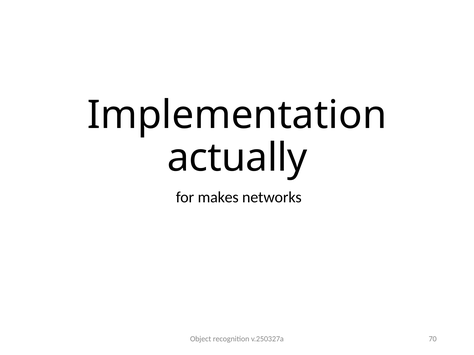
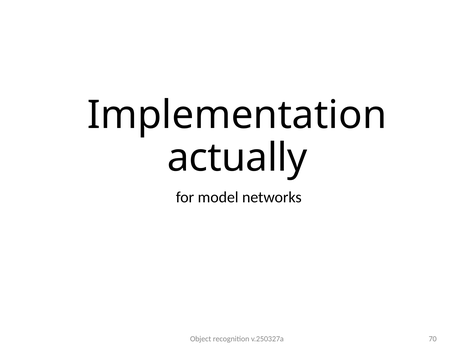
makes: makes -> model
